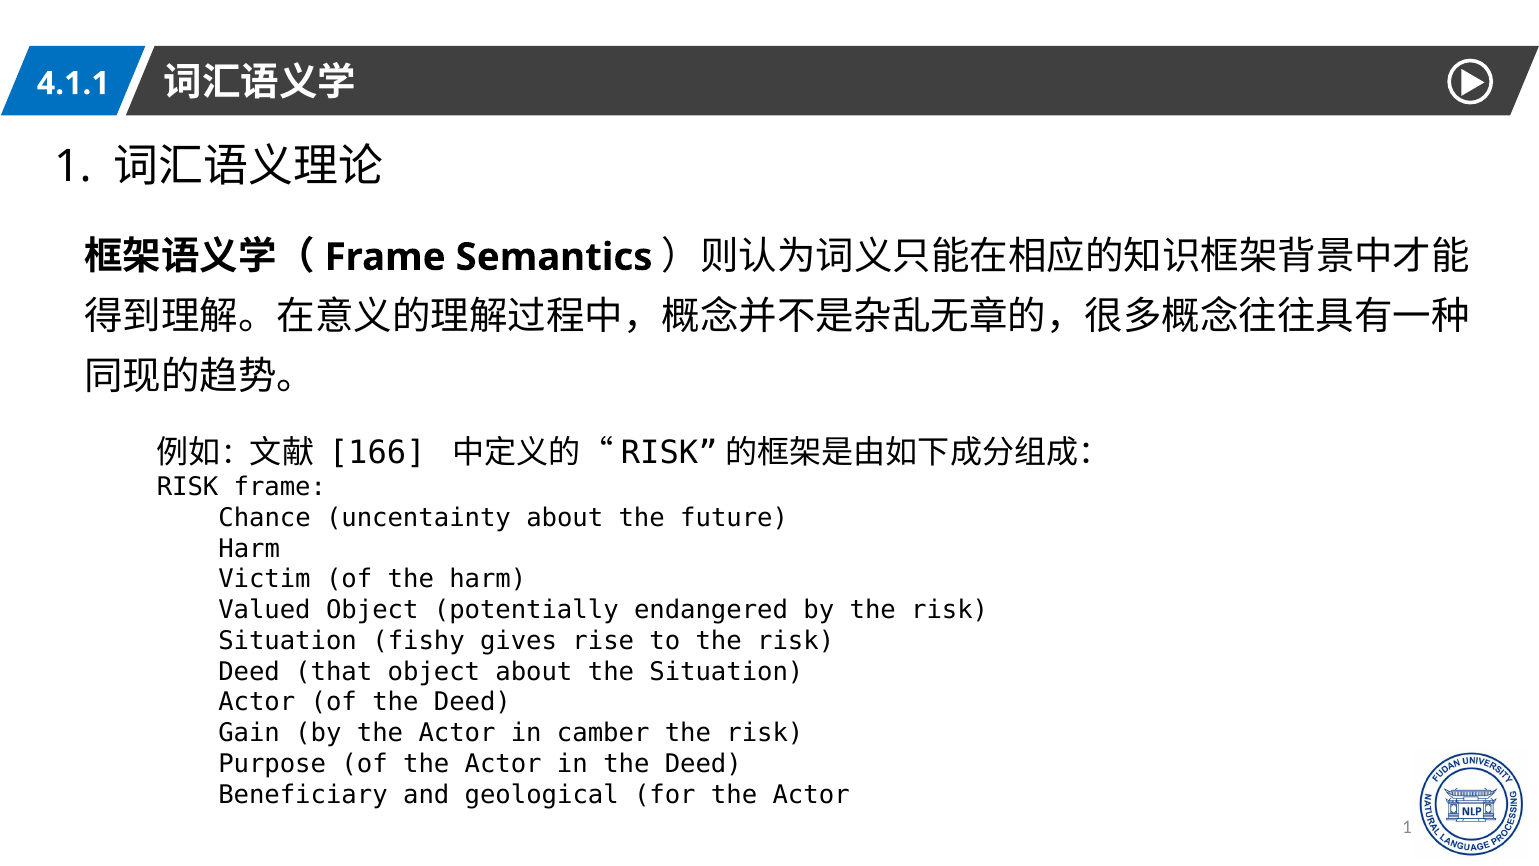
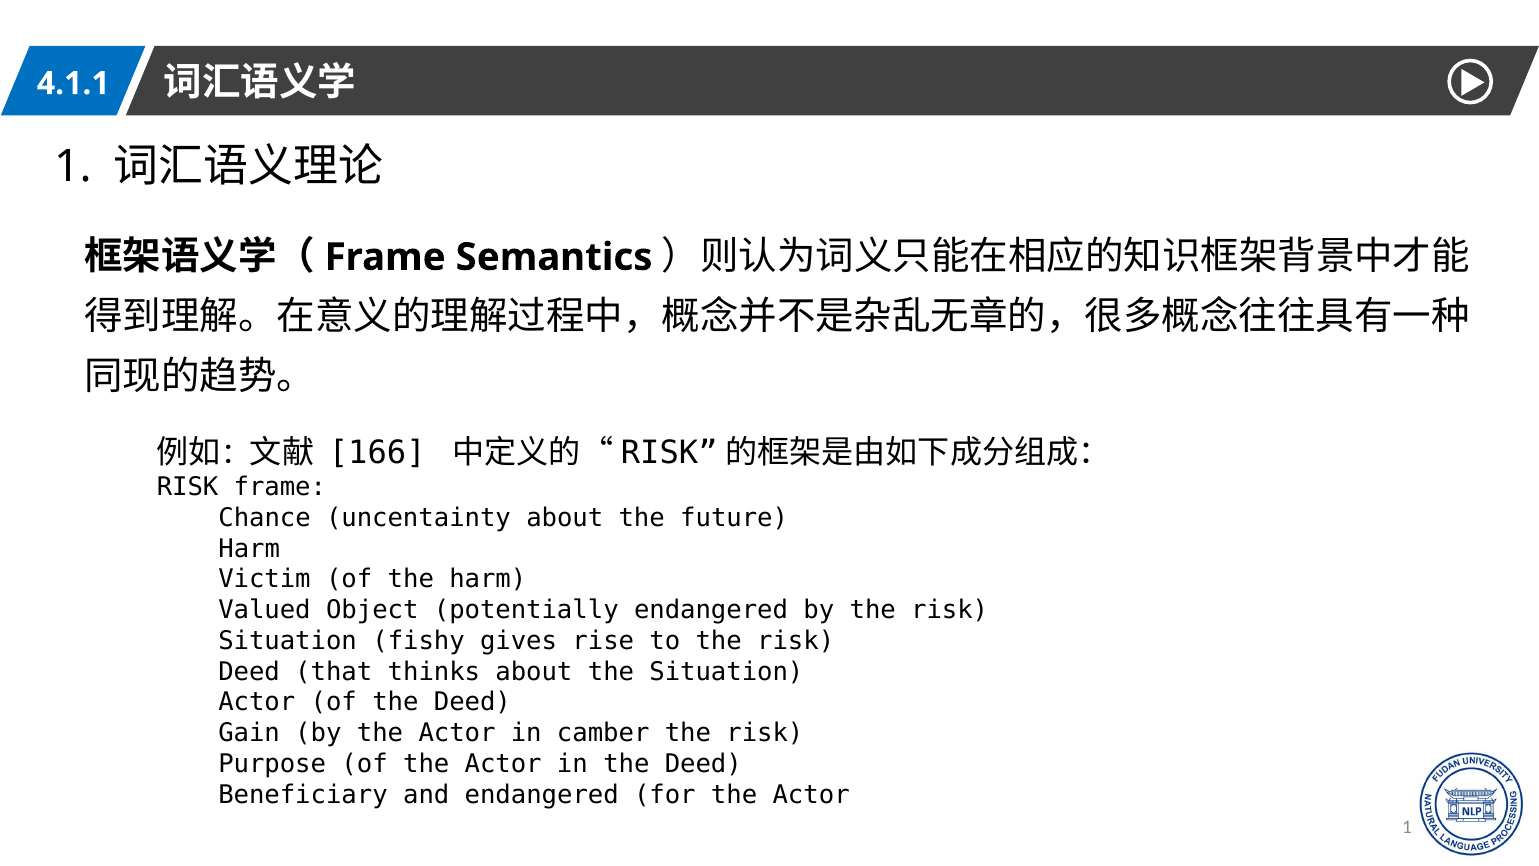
that object: object -> thinks
and geological: geological -> endangered
